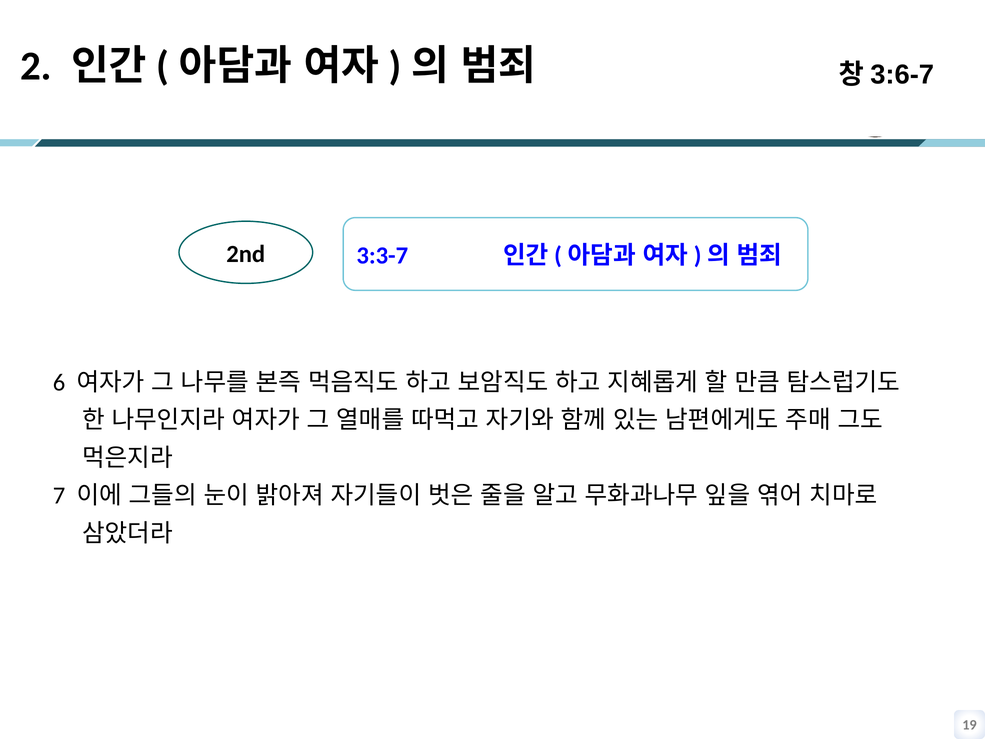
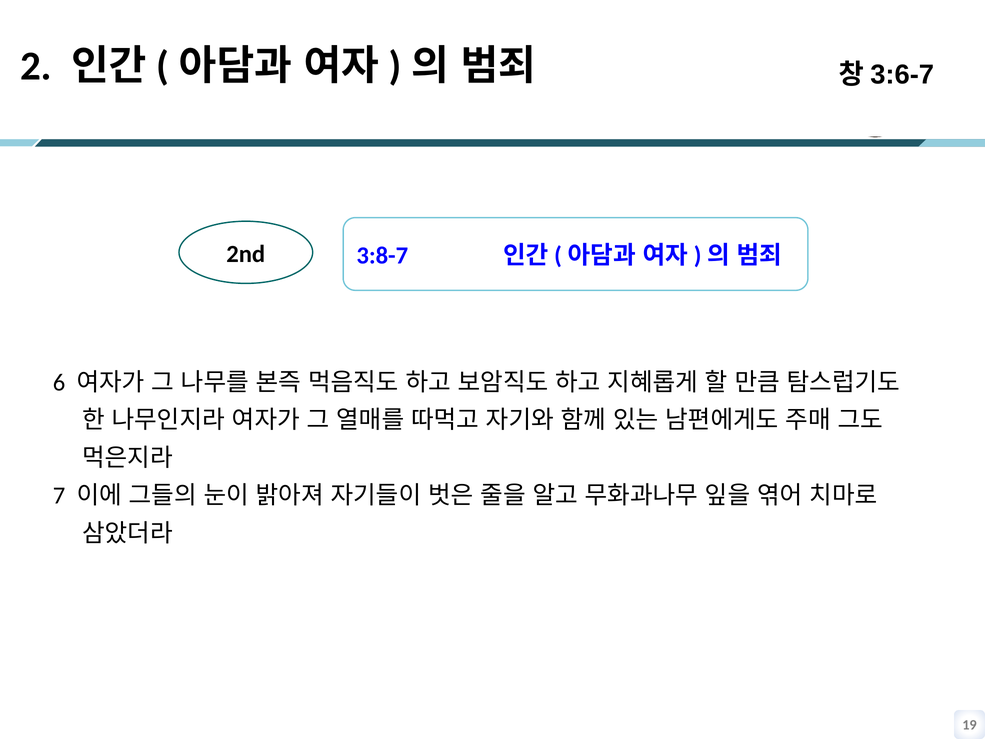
3:3-7: 3:3-7 -> 3:8-7
